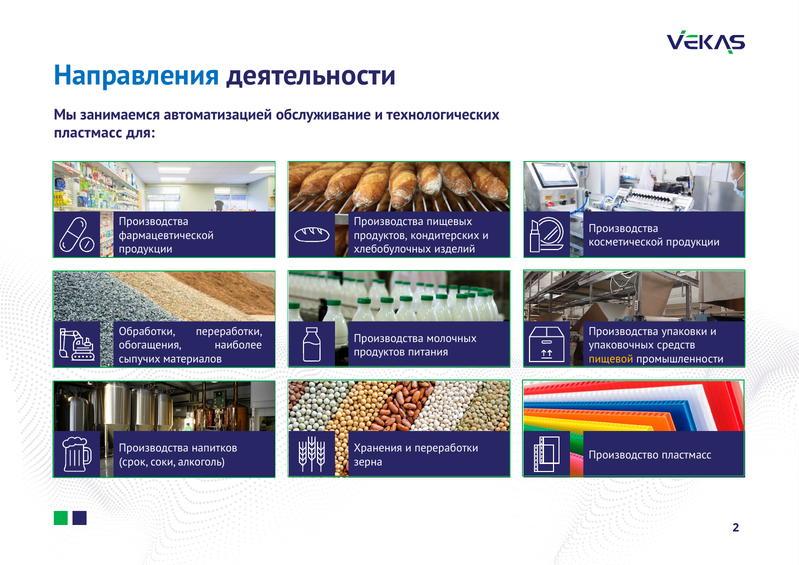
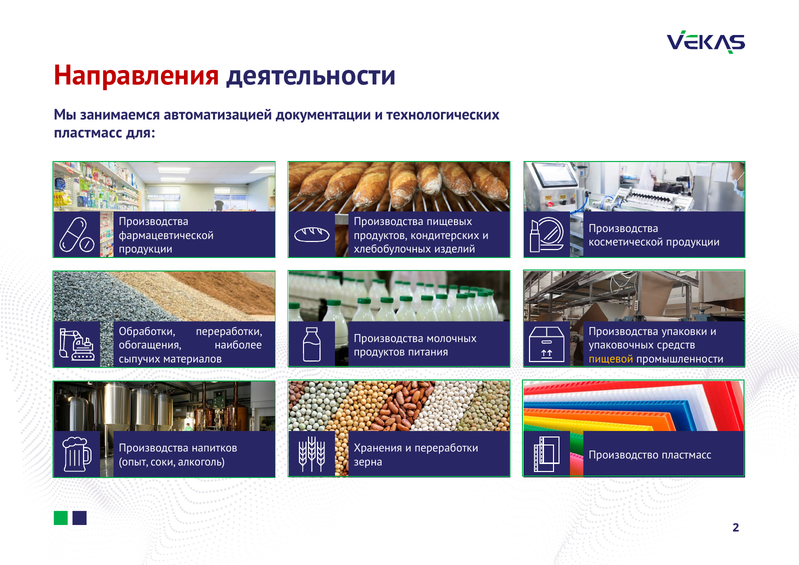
Направления colour: blue -> red
обслуживание: обслуживание -> документации
срок: срок -> опыт
